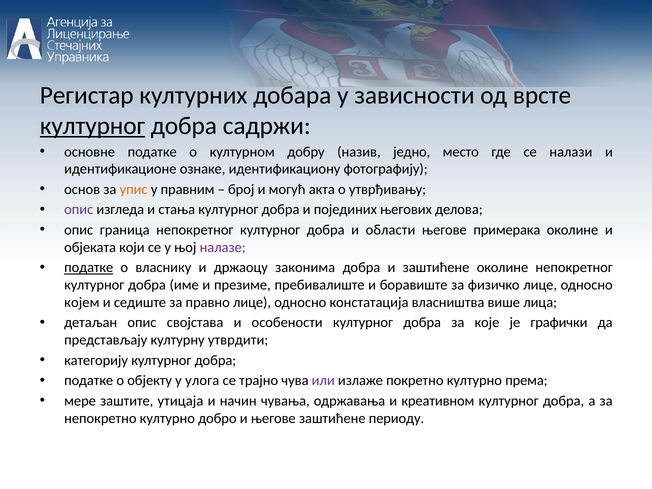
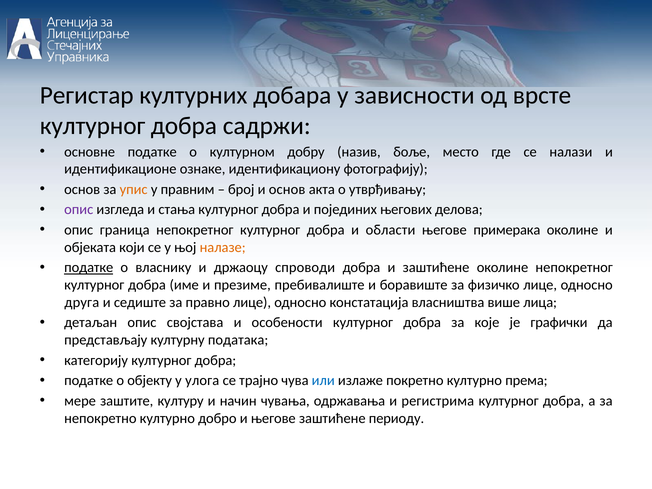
културног at (93, 126) underline: present -> none
једно: једно -> боље
и могућ: могућ -> основ
налазе colour: purple -> orange
законима: законима -> спроводи
којем: којем -> друга
утврдити: утврдити -> података
или colour: purple -> blue
утицаја: утицаја -> културу
креативном: креативном -> регистрима
